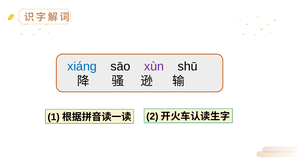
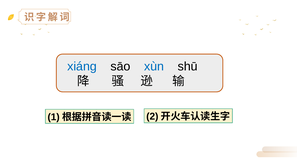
xùn colour: purple -> blue
